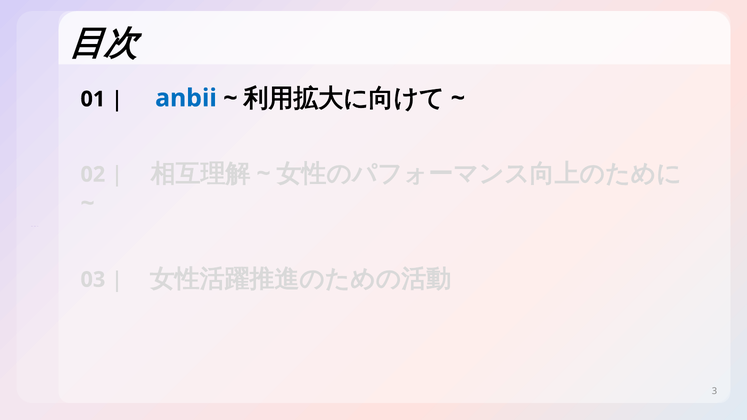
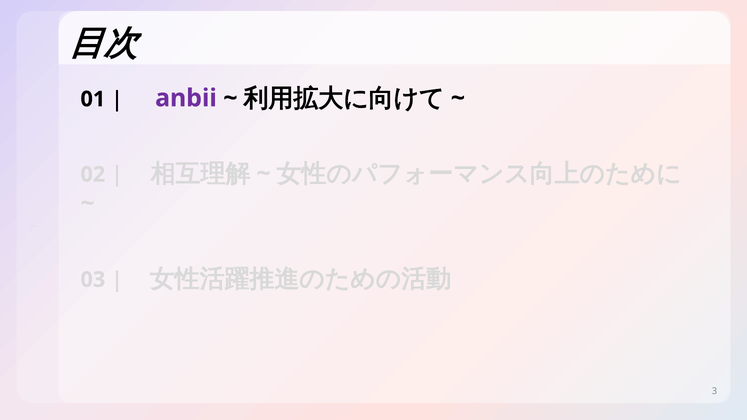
anbii colour: blue -> purple
